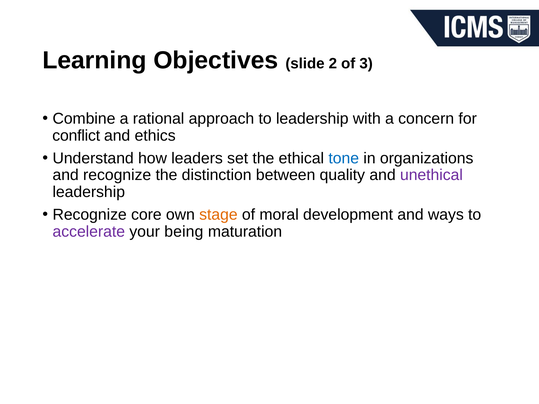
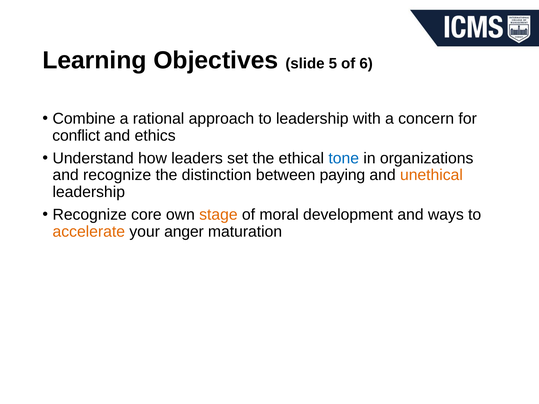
2: 2 -> 5
3: 3 -> 6
quality: quality -> paying
unethical colour: purple -> orange
accelerate colour: purple -> orange
being: being -> anger
